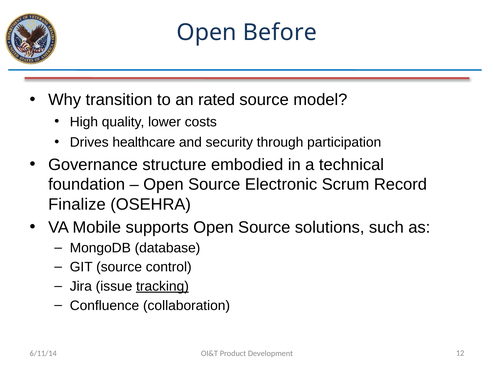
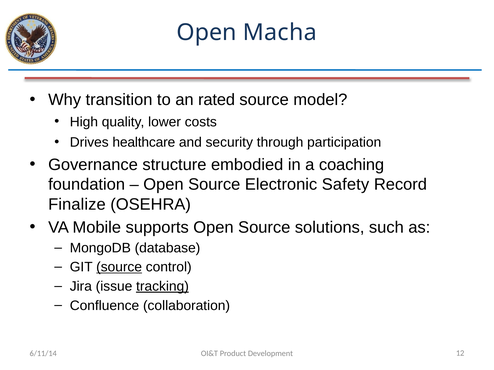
Before: Before -> Macha
technical: technical -> coaching
Scrum: Scrum -> Safety
source at (119, 267) underline: none -> present
